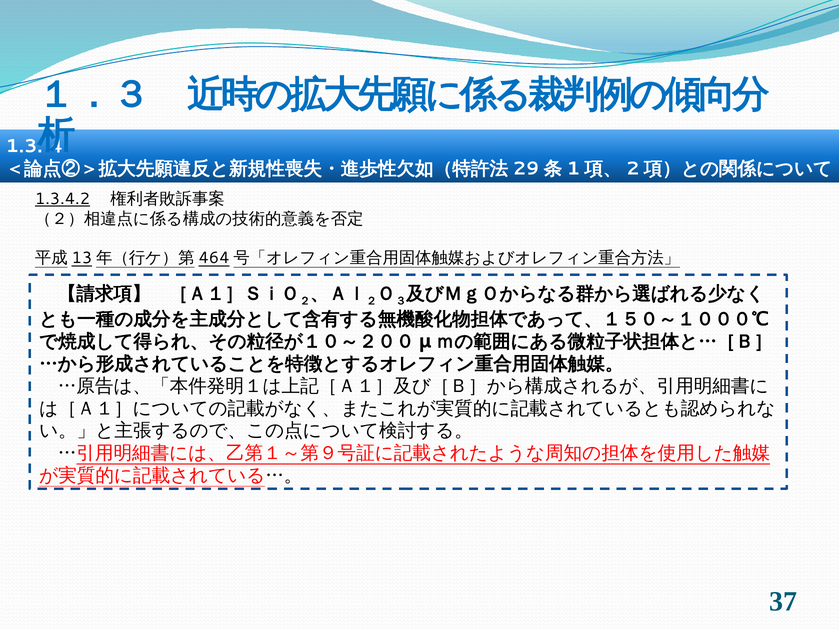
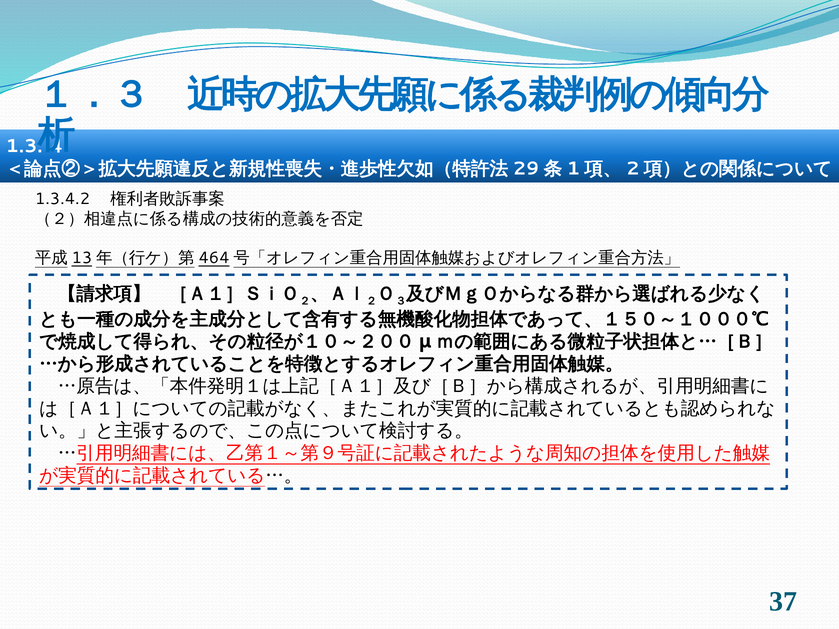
1.3.4.2 underline: present -> none
